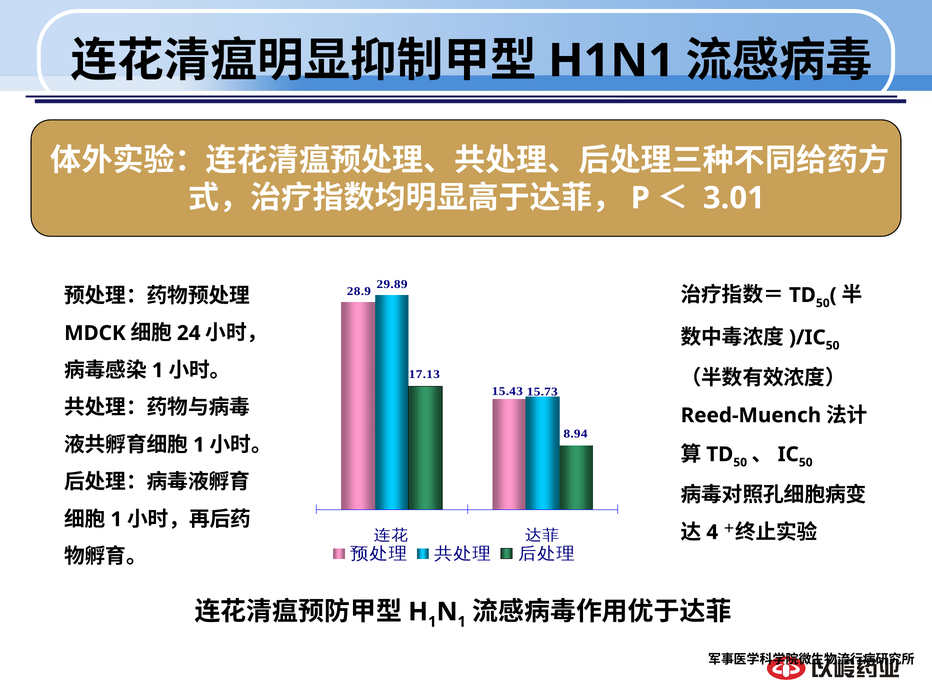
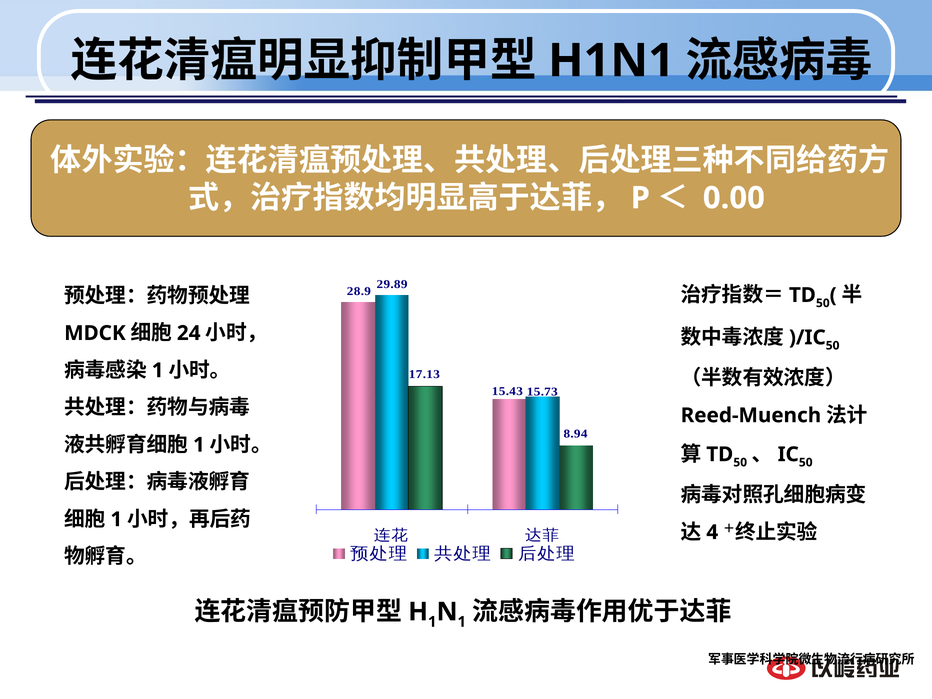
3.01: 3.01 -> 0.00
